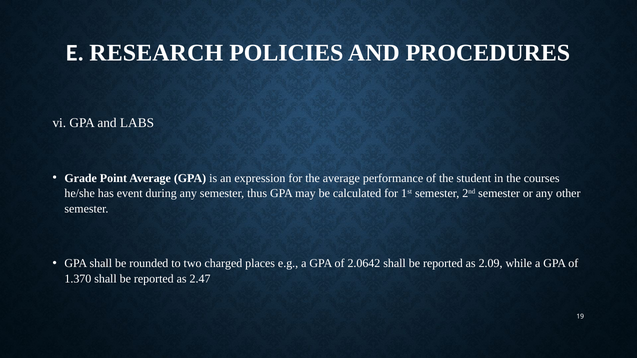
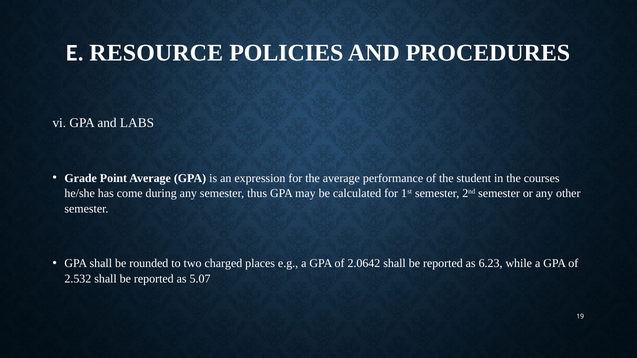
RESEARCH: RESEARCH -> RESOURCE
event: event -> come
2.09: 2.09 -> 6.23
1.370: 1.370 -> 2.532
2.47: 2.47 -> 5.07
